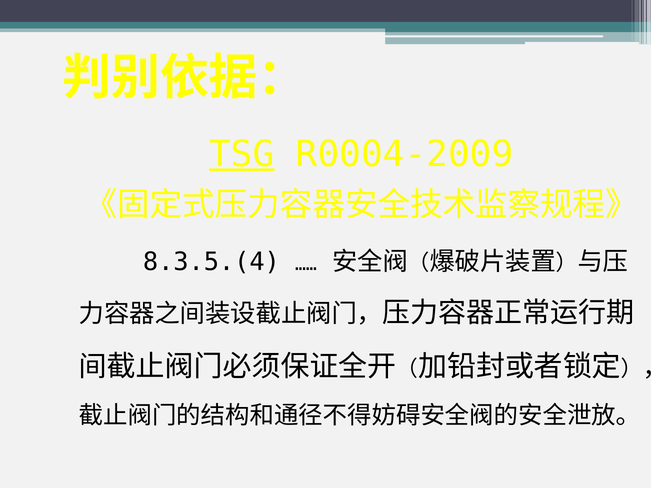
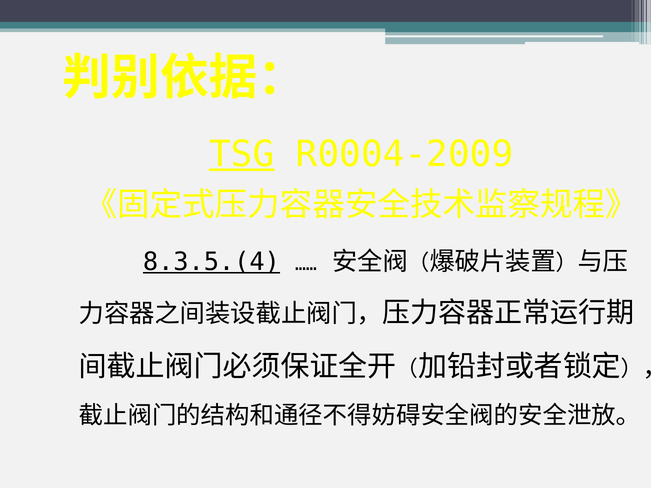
8.3.5.(4 underline: none -> present
